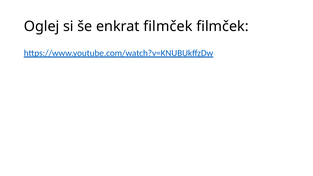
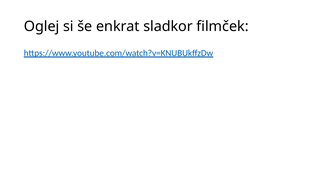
enkrat filmček: filmček -> sladkor
